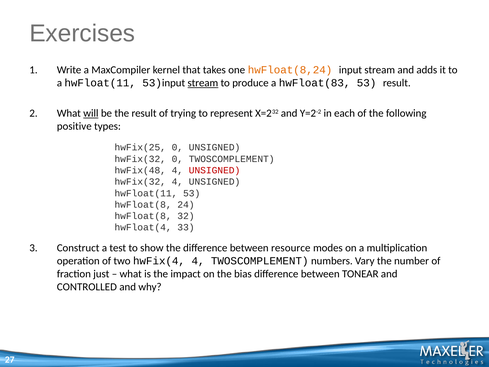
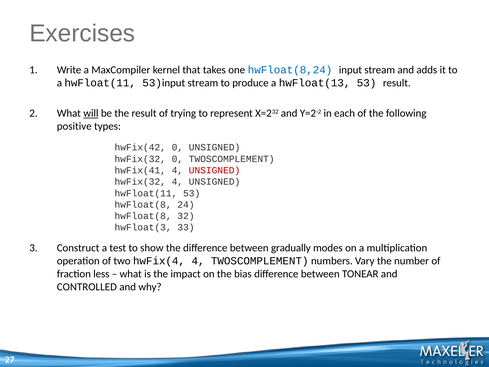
hwFloat(8,24 colour: orange -> blue
stream at (203, 83) underline: present -> none
hwFloat(83: hwFloat(83 -> hwFloat(13
hwFix(25: hwFix(25 -> hwFix(42
hwFix(48: hwFix(48 -> hwFix(41
hwFloat(4: hwFloat(4 -> hwFloat(3
resource: resource -> gradually
just: just -> less
